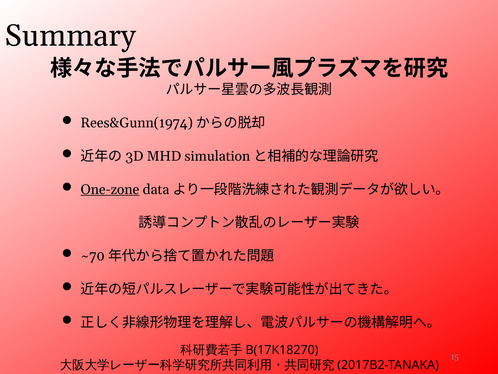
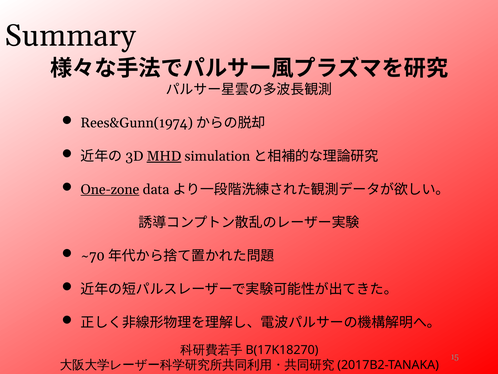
MHD underline: none -> present
